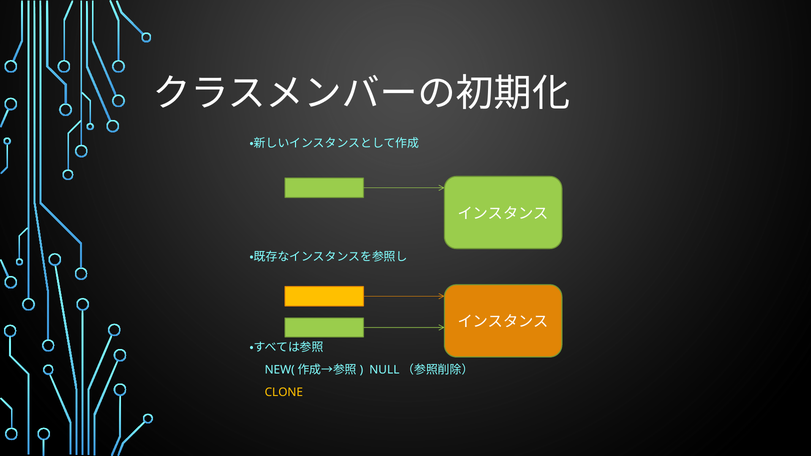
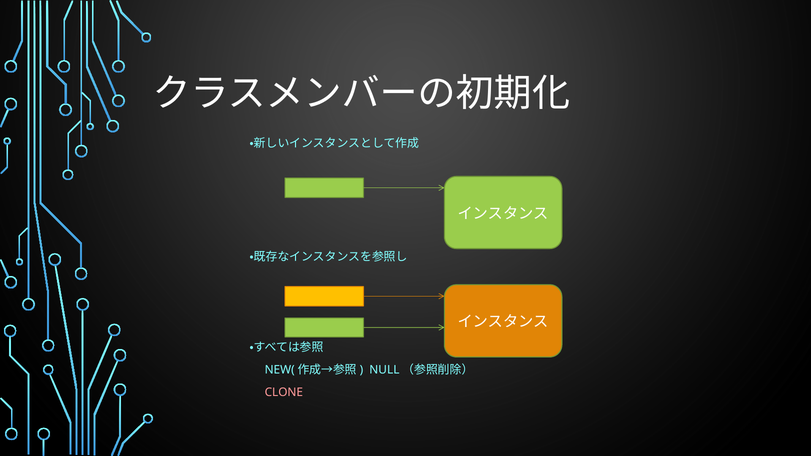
CLONE colour: yellow -> pink
